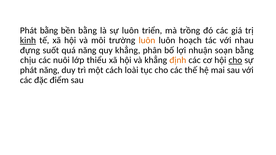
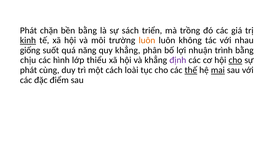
Phát bằng: bằng -> chặn
sự luôn: luôn -> sách
hoạch: hoạch -> không
đựng: đựng -> giống
soạn: soạn -> trình
nuôi: nuôi -> hình
định colour: orange -> purple
phát năng: năng -> cùng
thế underline: none -> present
mai underline: none -> present
